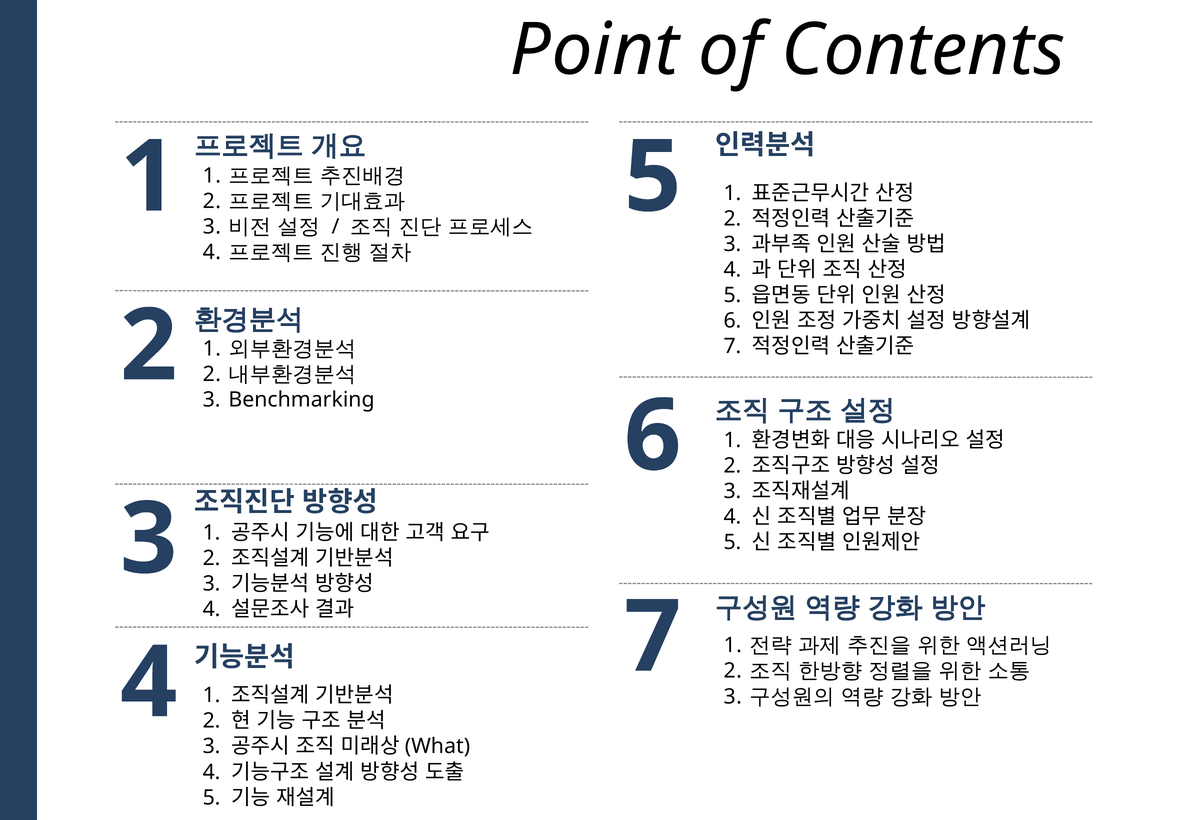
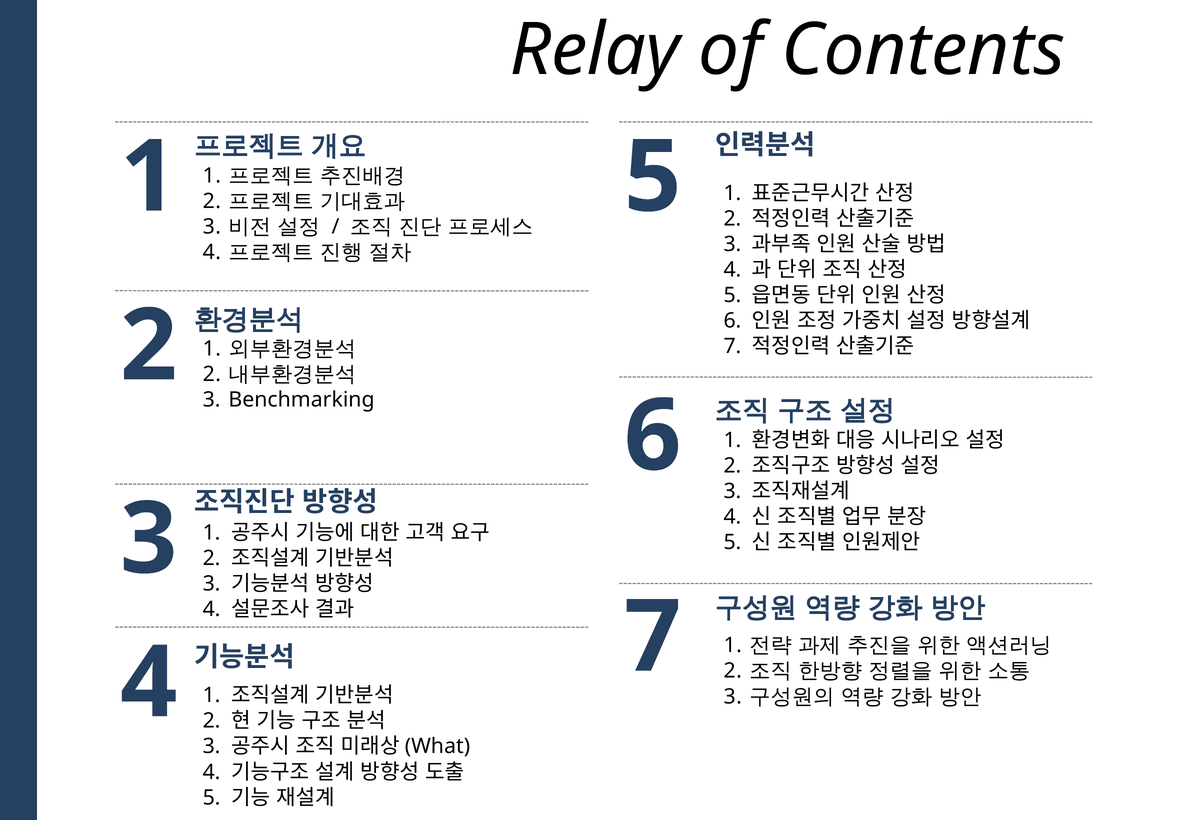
Point: Point -> Relay
